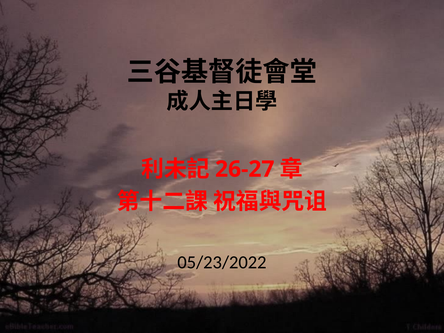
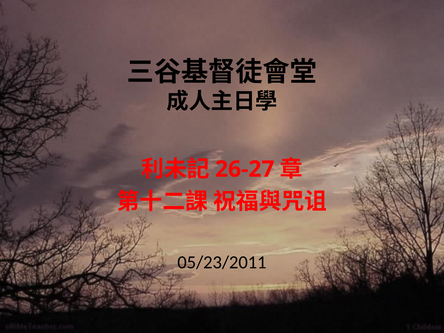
05/23/2022: 05/23/2022 -> 05/23/2011
